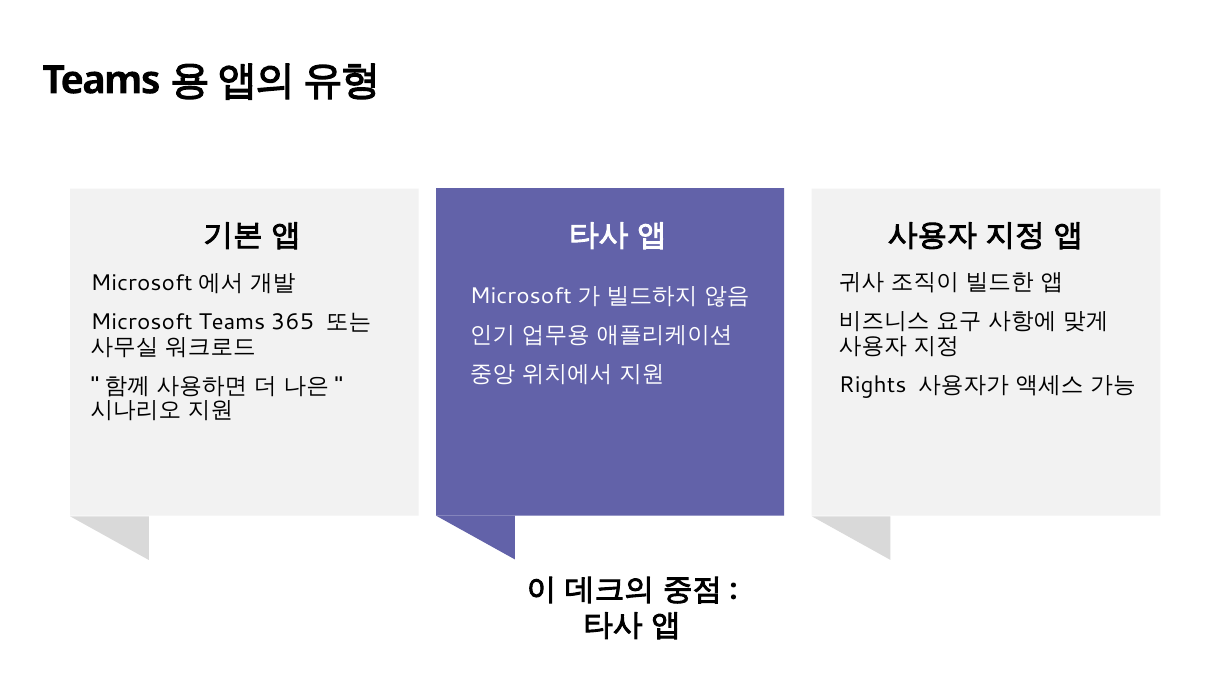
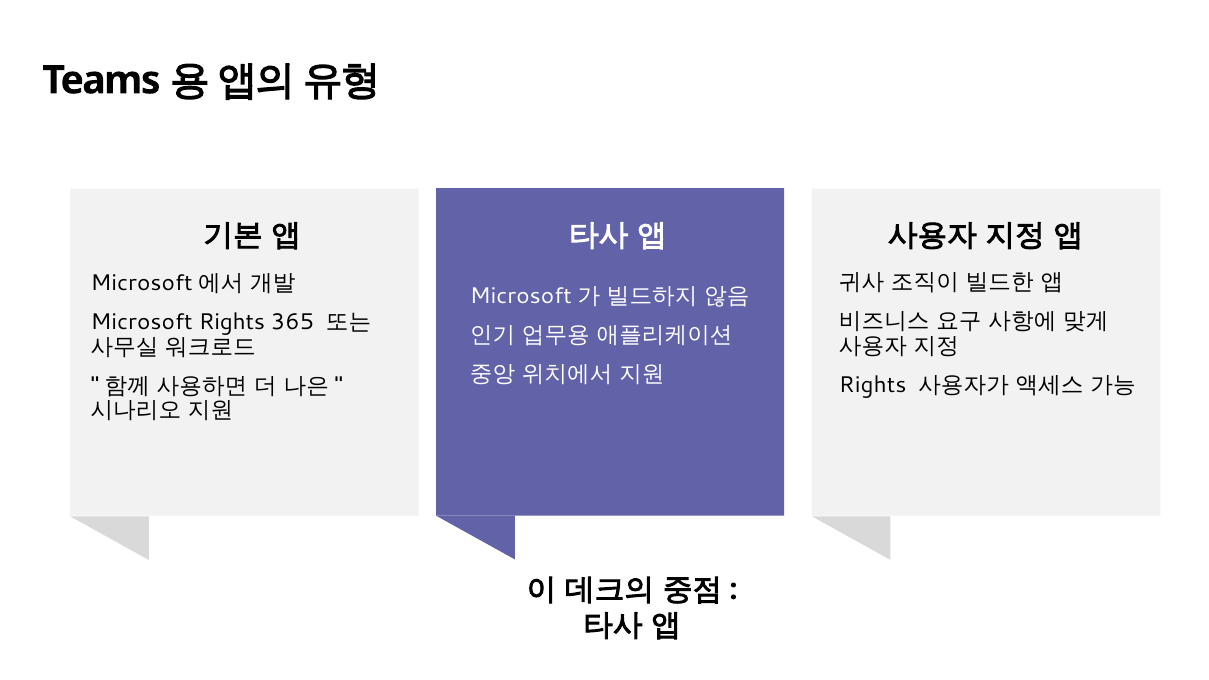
Microsoft Teams: Teams -> Rights
